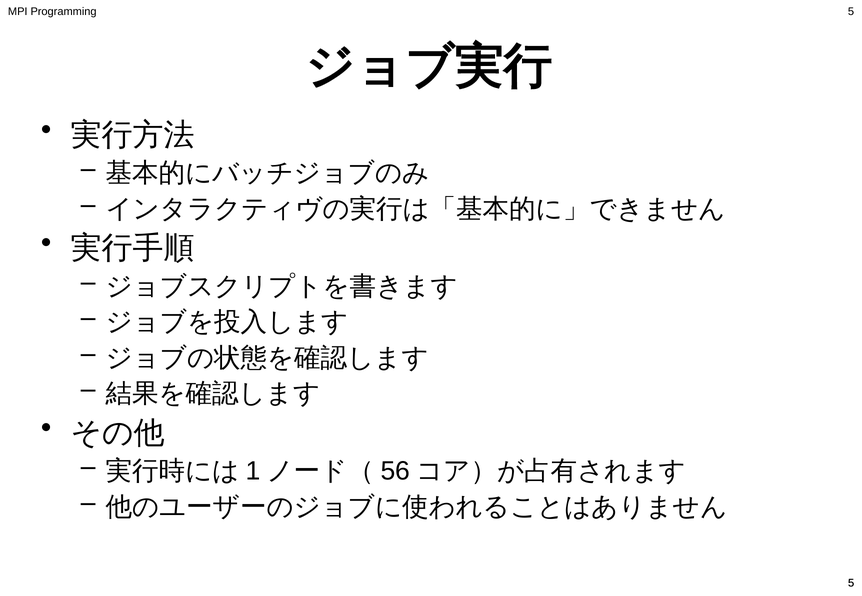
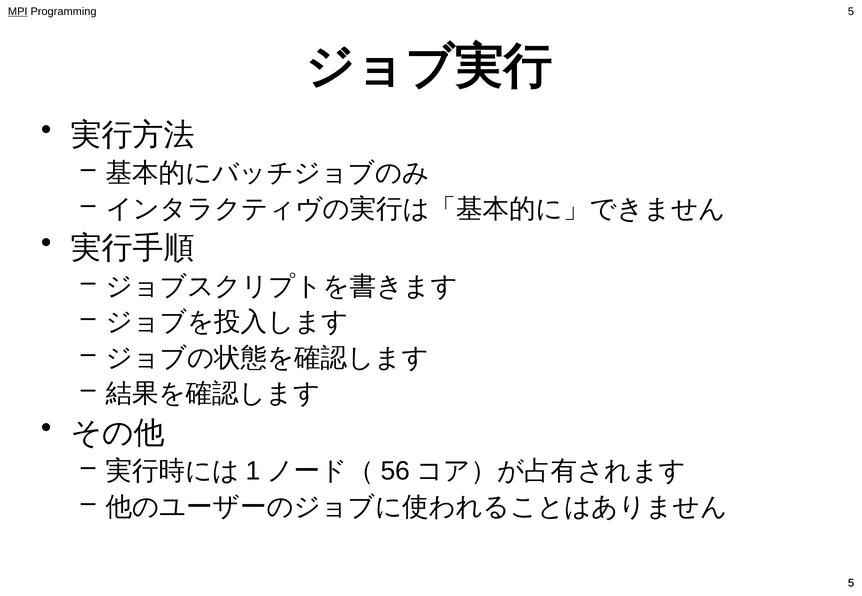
MPI underline: none -> present
